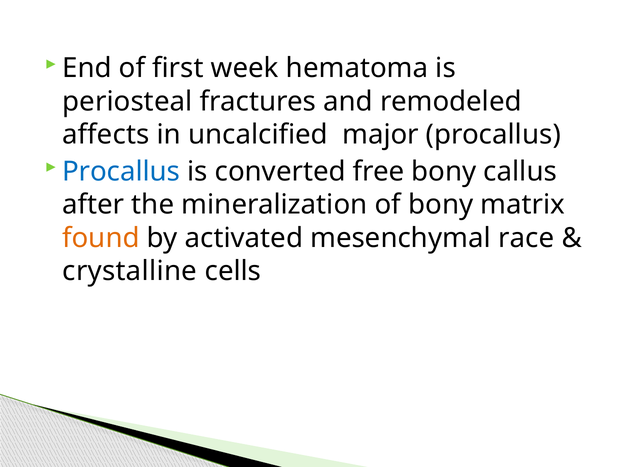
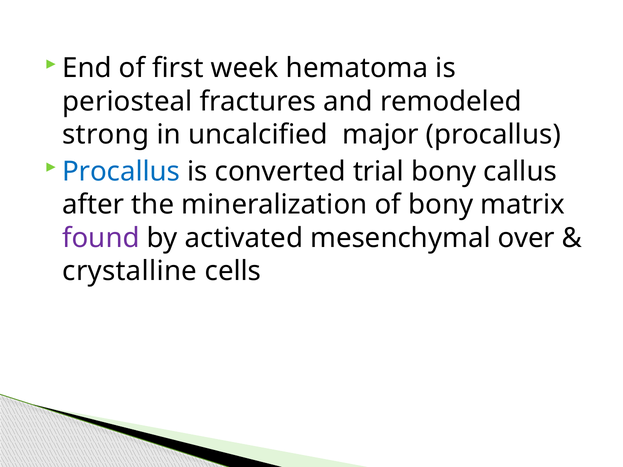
affects: affects -> strong
free: free -> trial
found colour: orange -> purple
race: race -> over
